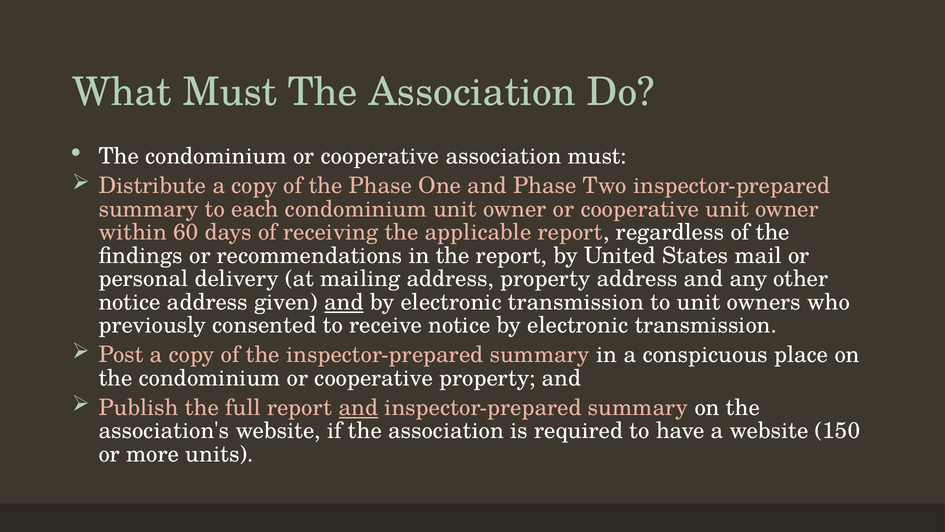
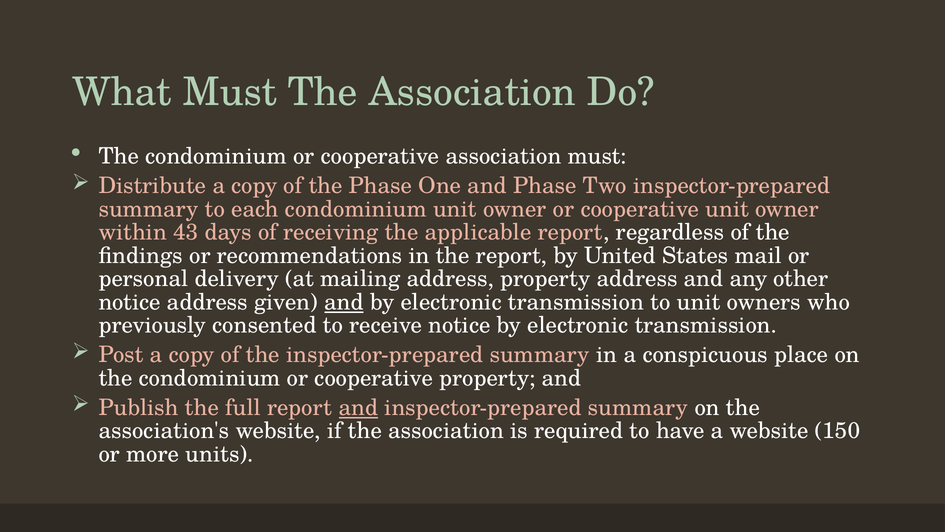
60: 60 -> 43
